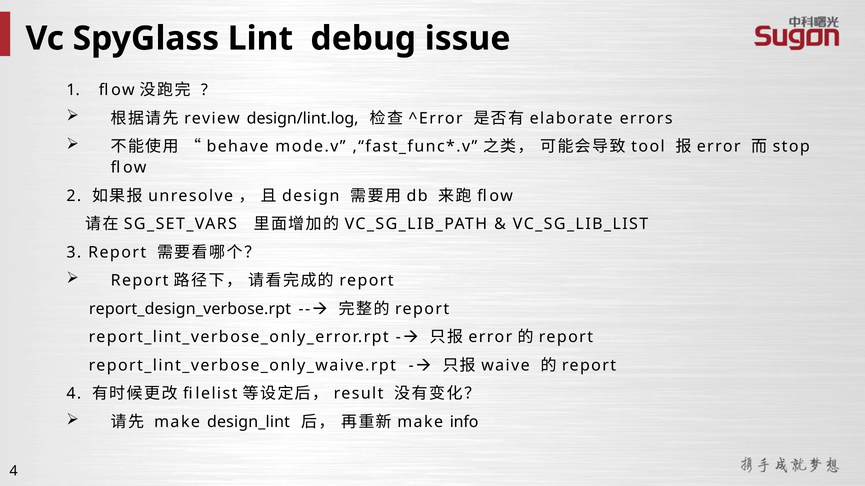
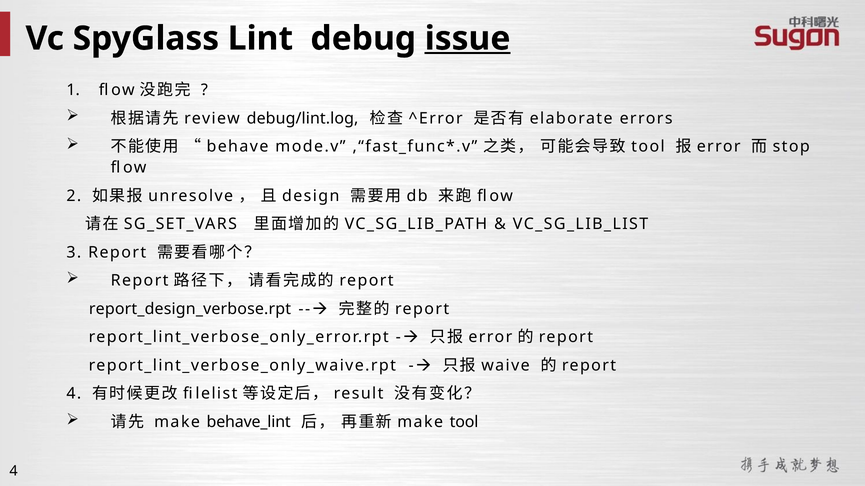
issue underline: none -> present
design/lint.log: design/lint.log -> debug/lint.log
design_lint: design_lint -> behave_lint
make info: info -> tool
